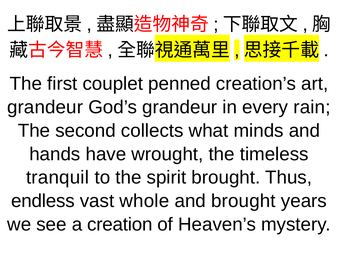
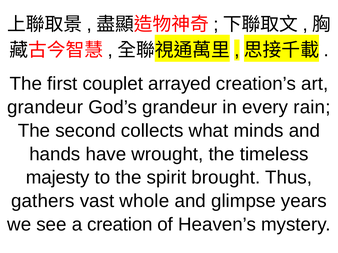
penned: penned -> arrayed
tranquil: tranquil -> majesty
endless: endless -> gathers
and brought: brought -> glimpse
